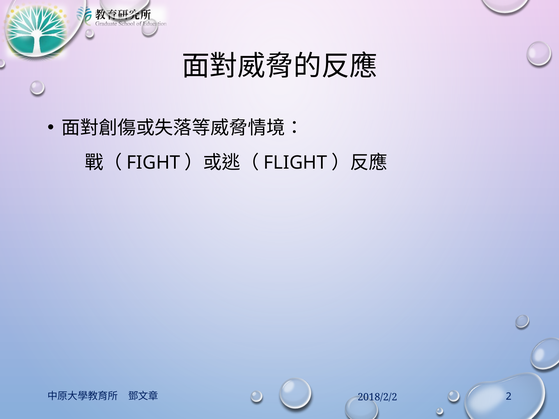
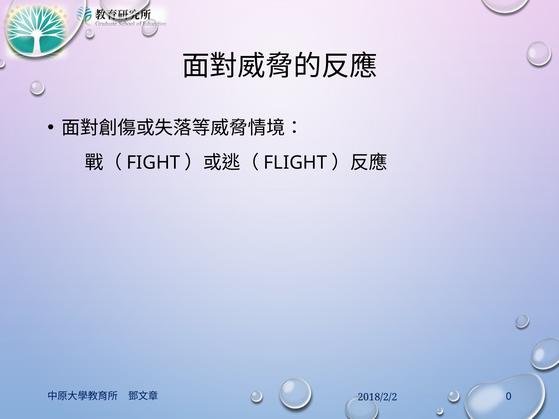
2: 2 -> 0
